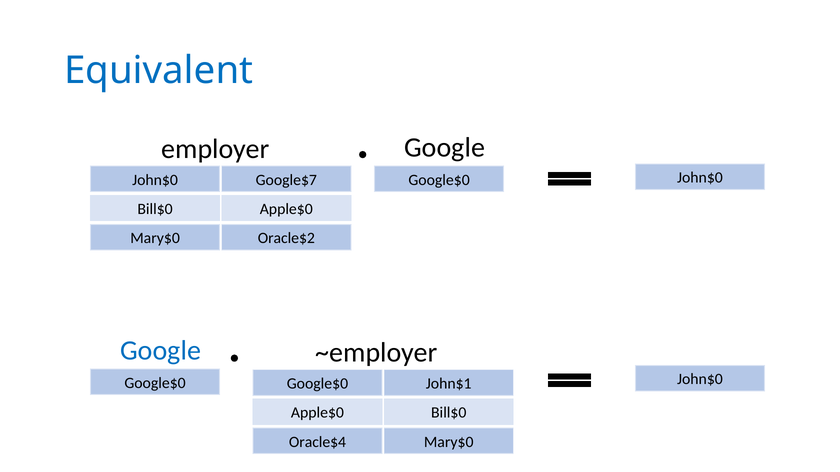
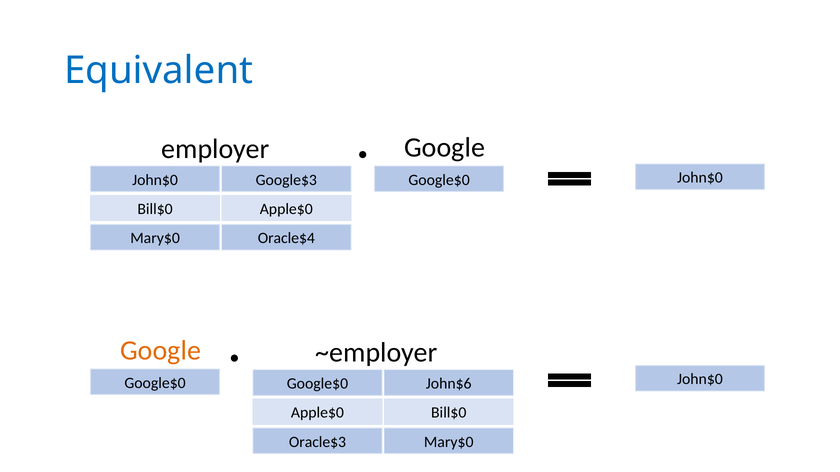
Google$7: Google$7 -> Google$3
Oracle$2: Oracle$2 -> Oracle$4
Google at (161, 351) colour: blue -> orange
John$1: John$1 -> John$6
Oracle$4: Oracle$4 -> Oracle$3
